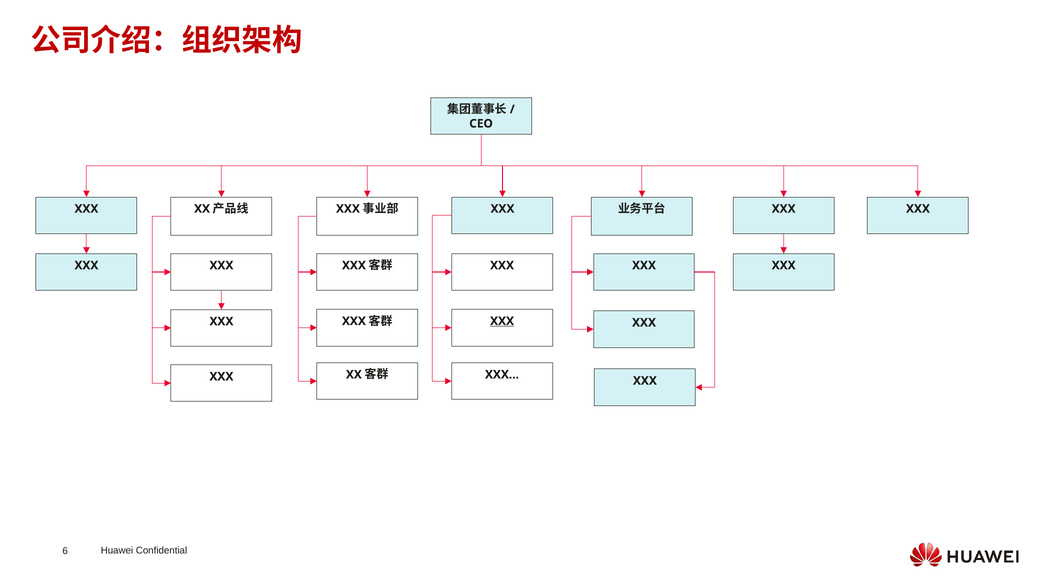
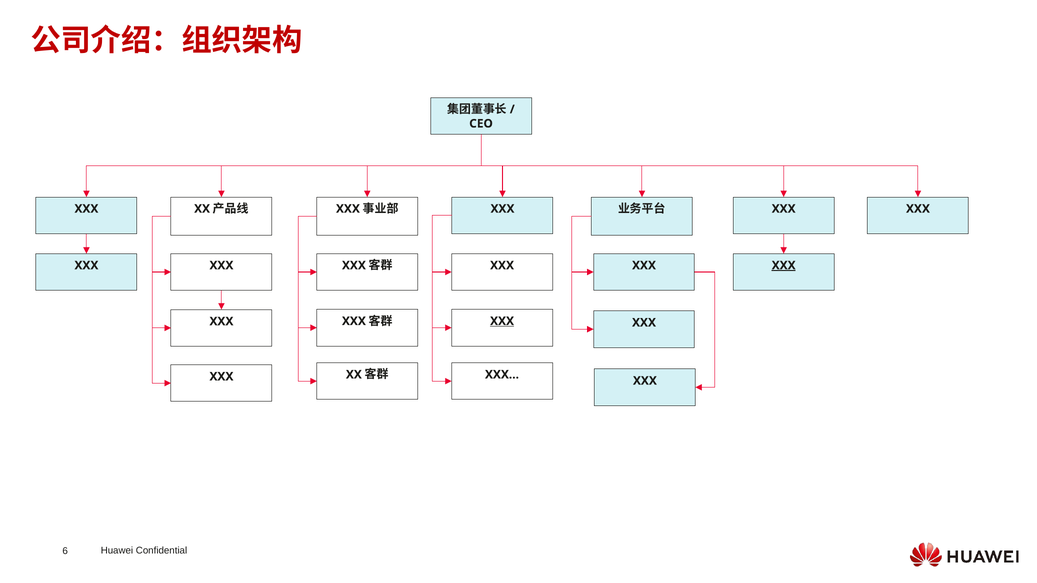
XXX at (784, 265) underline: none -> present
